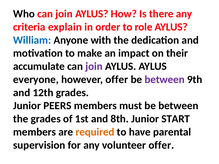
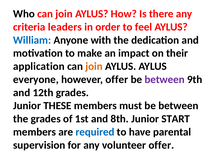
explain: explain -> leaders
role: role -> feel
accumulate: accumulate -> application
join at (94, 66) colour: purple -> orange
PEERS: PEERS -> THESE
required colour: orange -> blue
